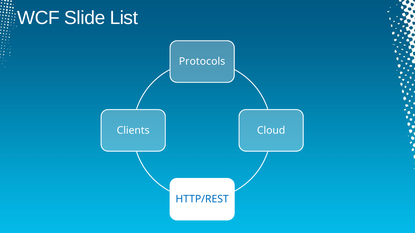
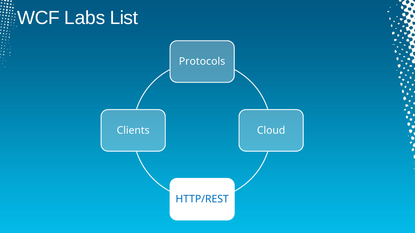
Slide: Slide -> Labs
